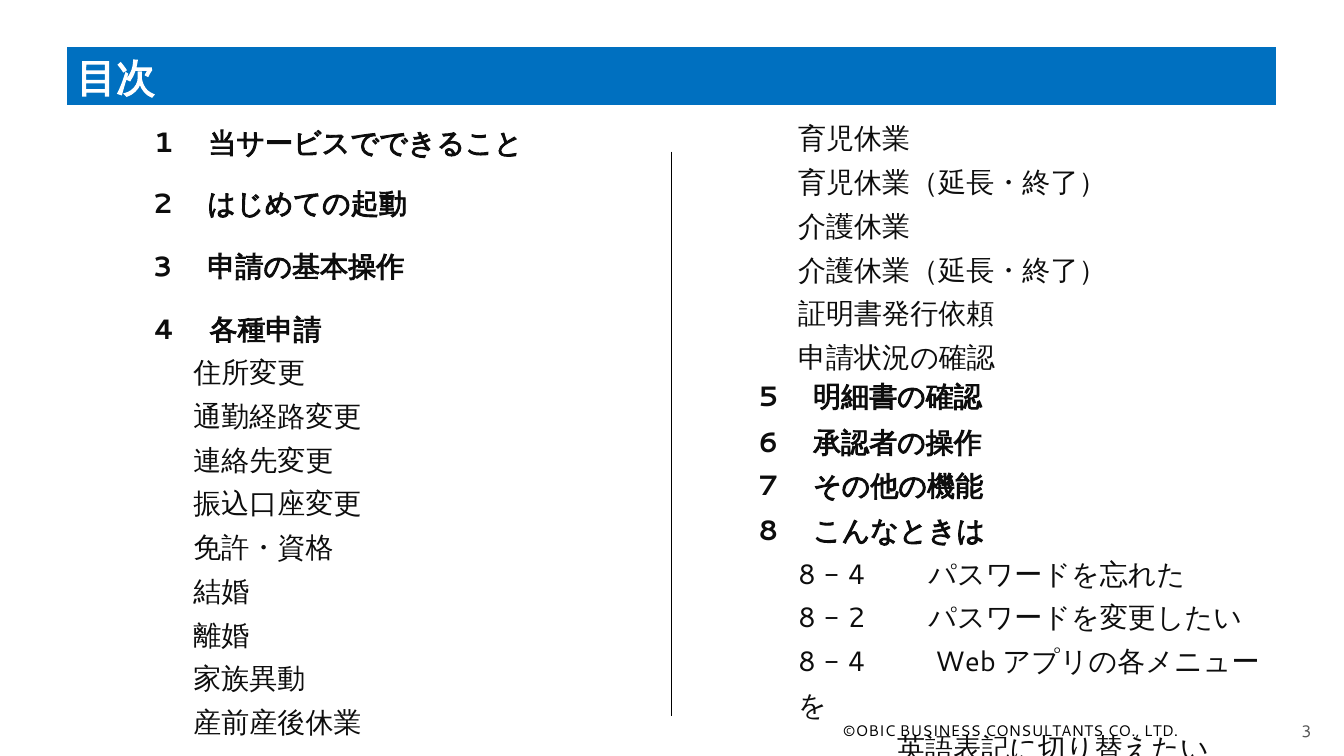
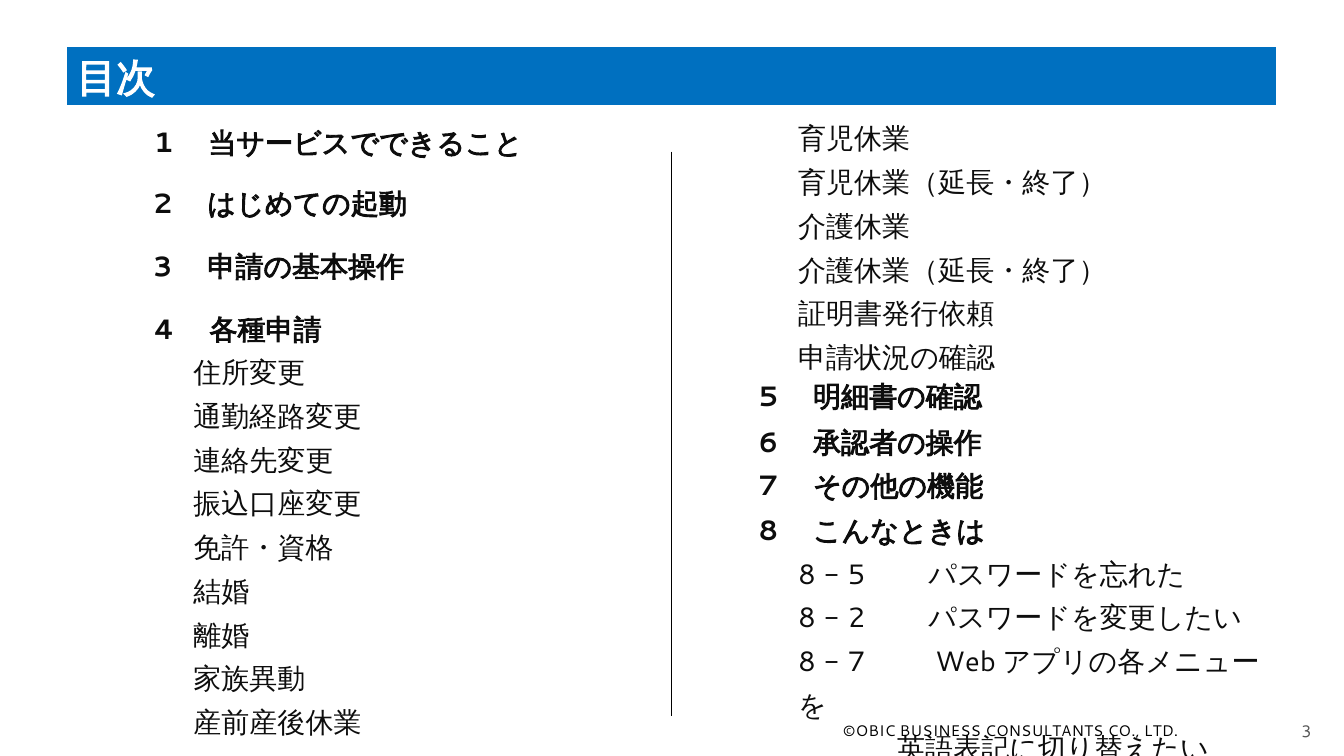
4 at (857, 575): 4 -> 5
4 at (857, 662): 4 -> 7
